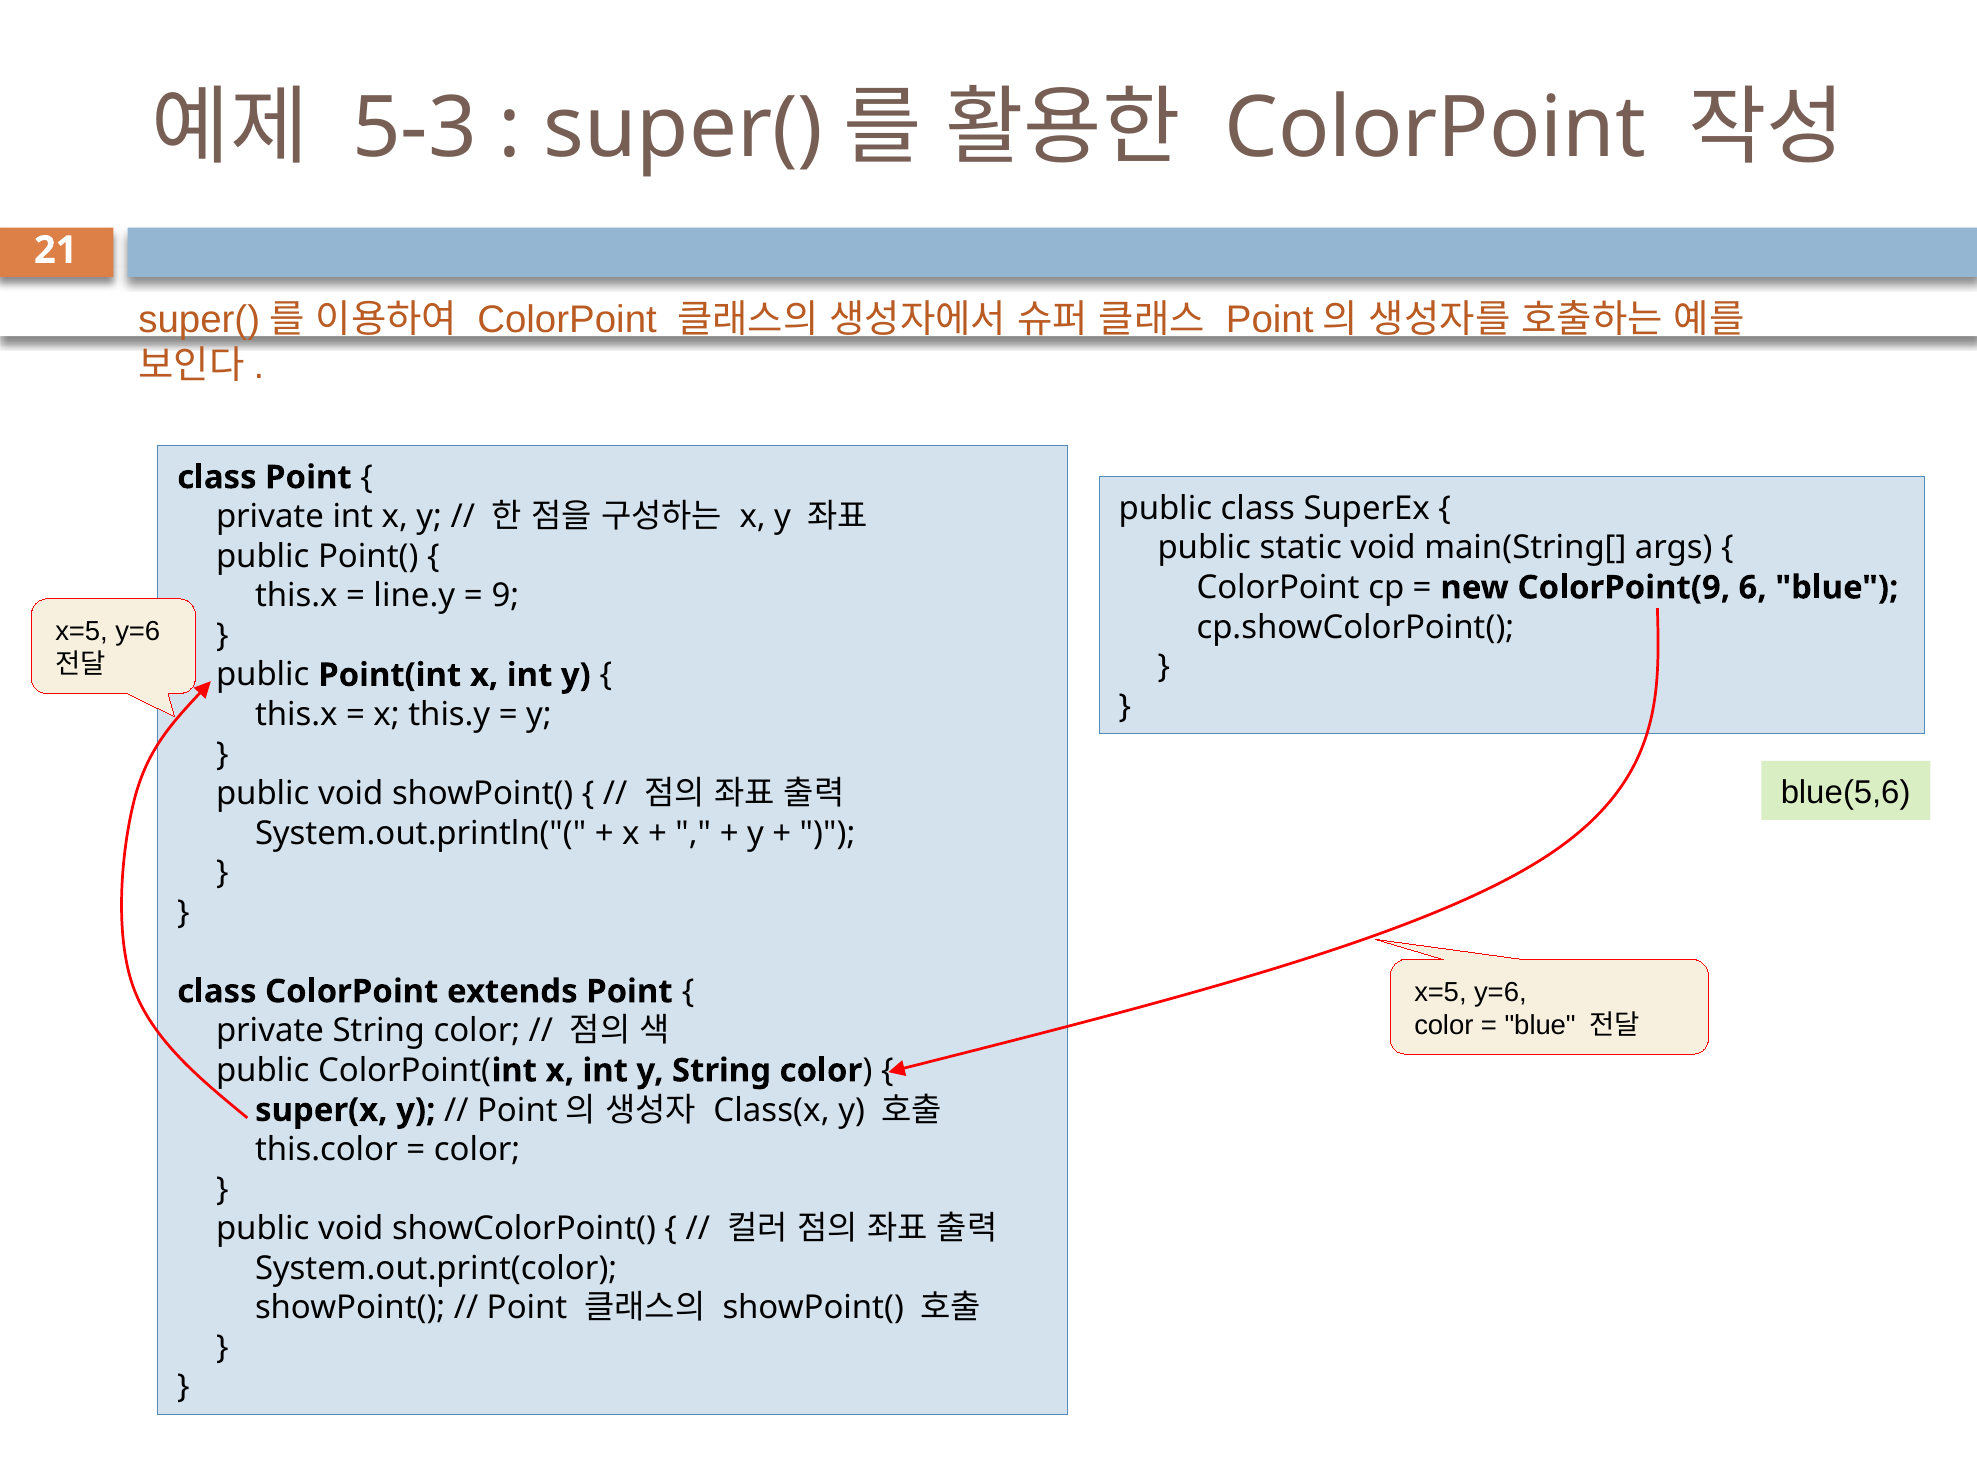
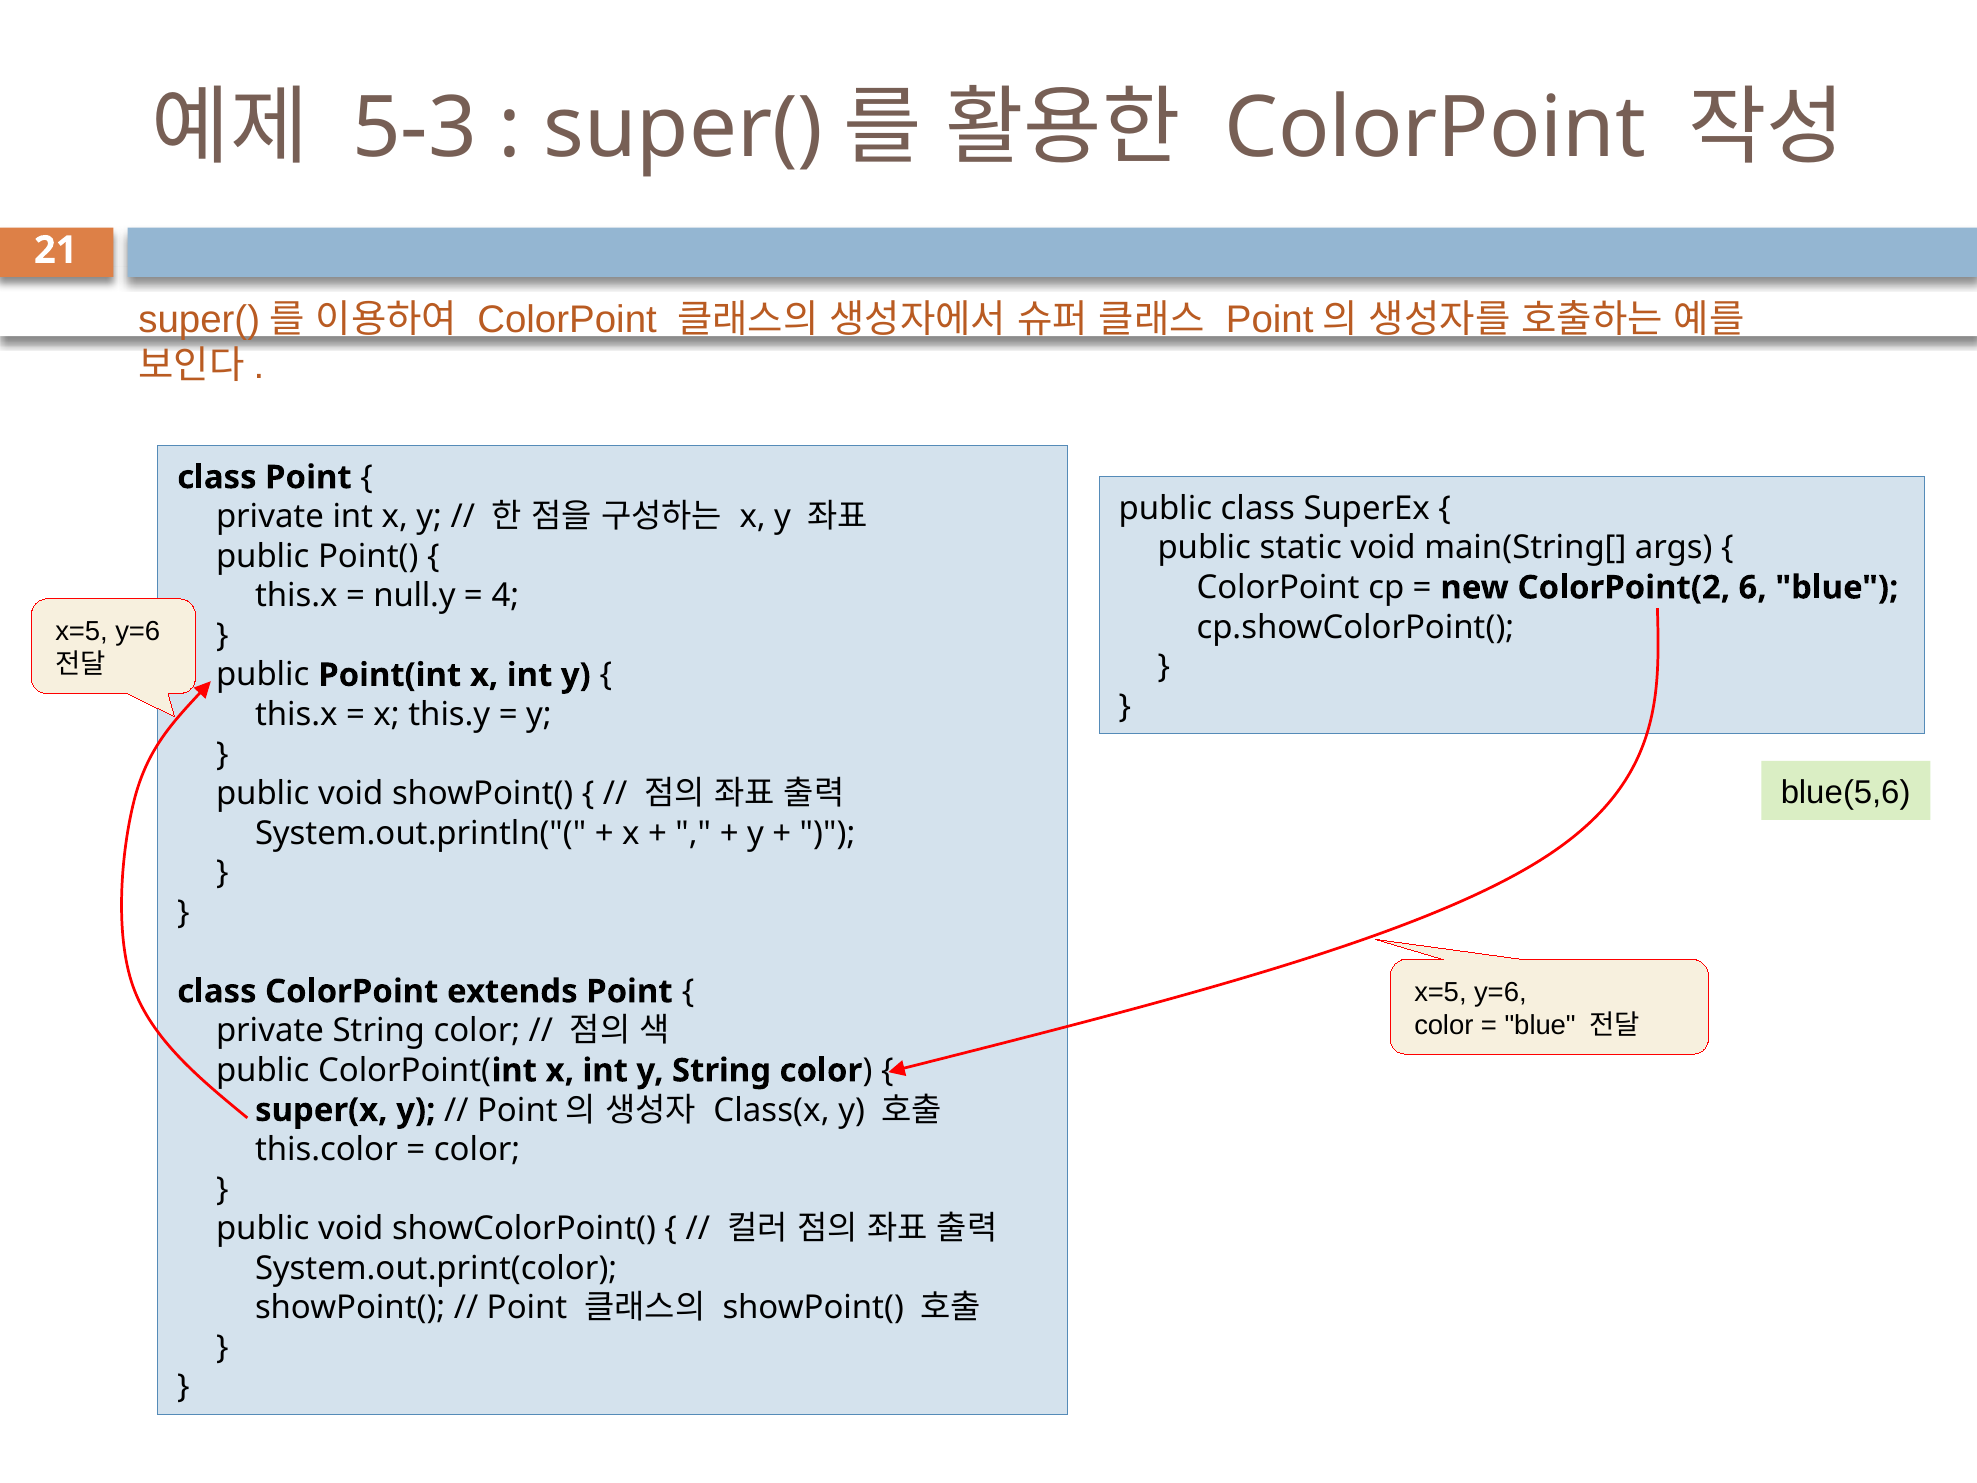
ColorPoint(9: ColorPoint(9 -> ColorPoint(2
line.y: line.y -> null.y
9: 9 -> 4
